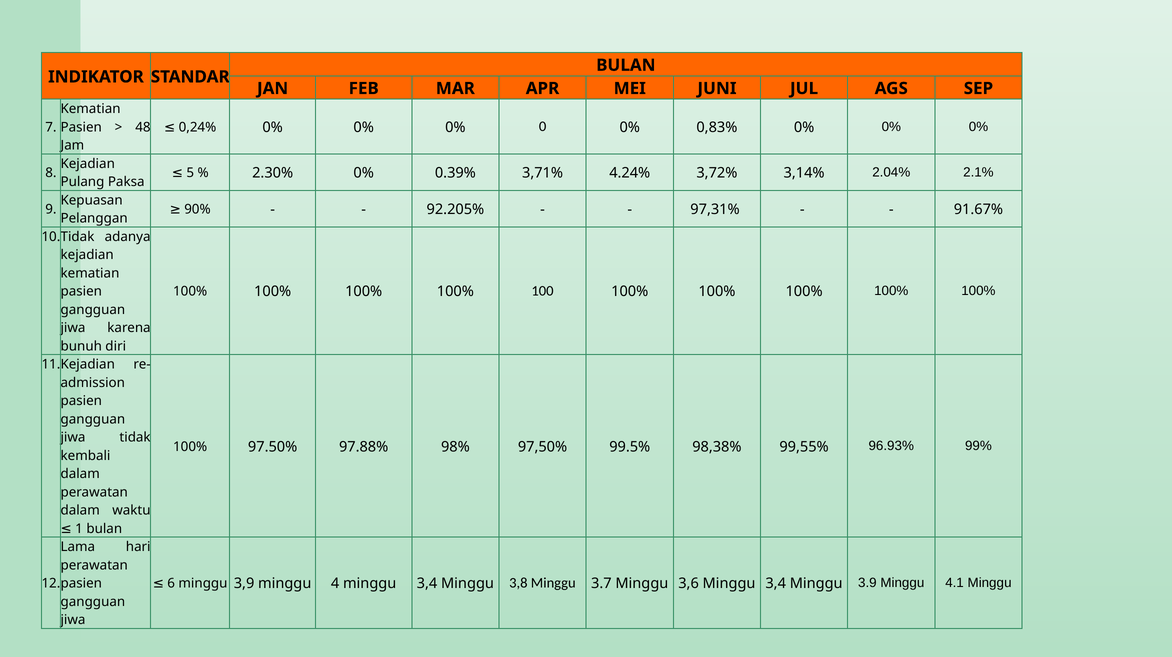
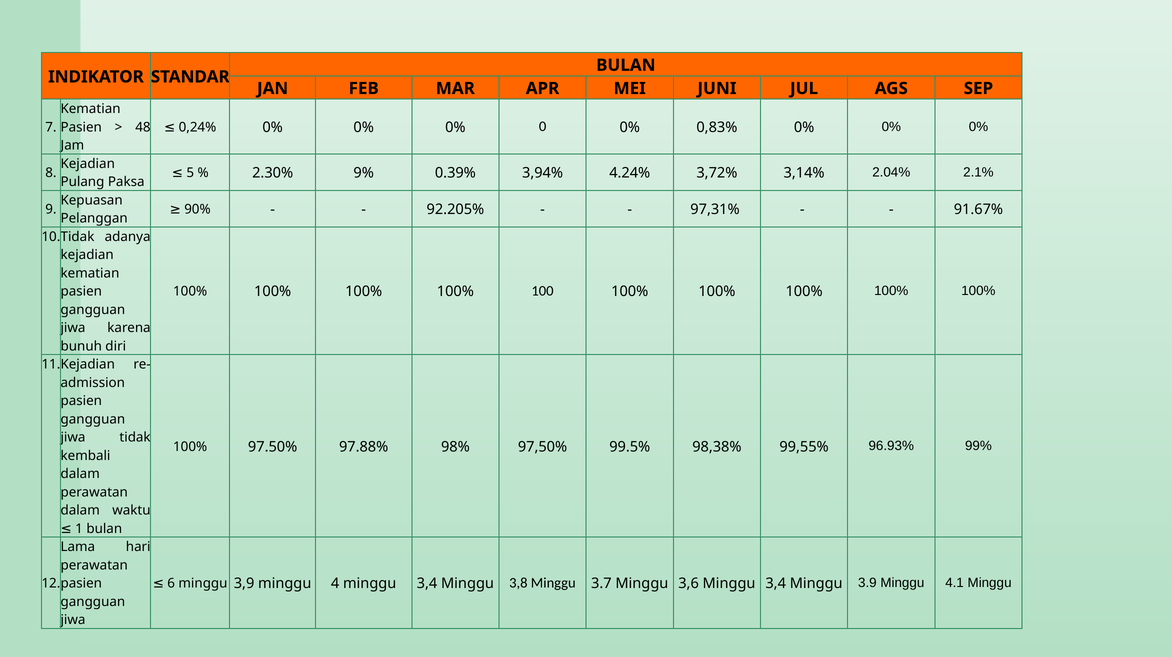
2.30% 0%: 0% -> 9%
3,71%: 3,71% -> 3,94%
